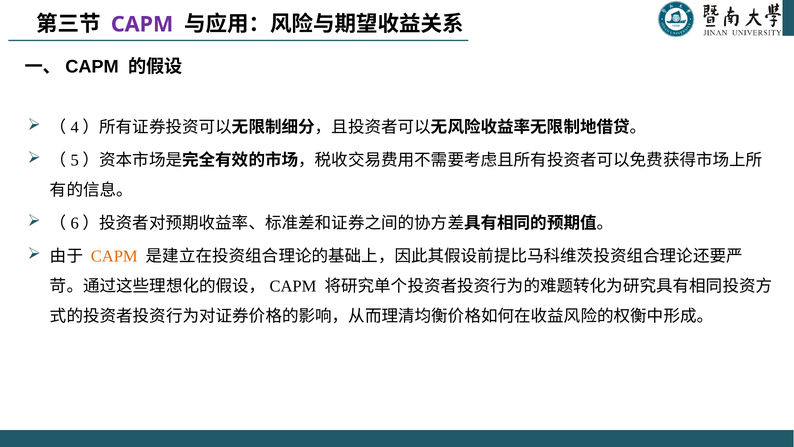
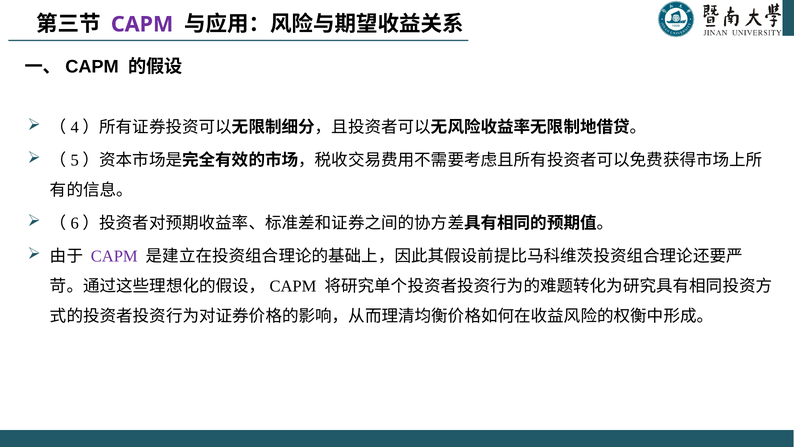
CAPM at (114, 256) colour: orange -> purple
